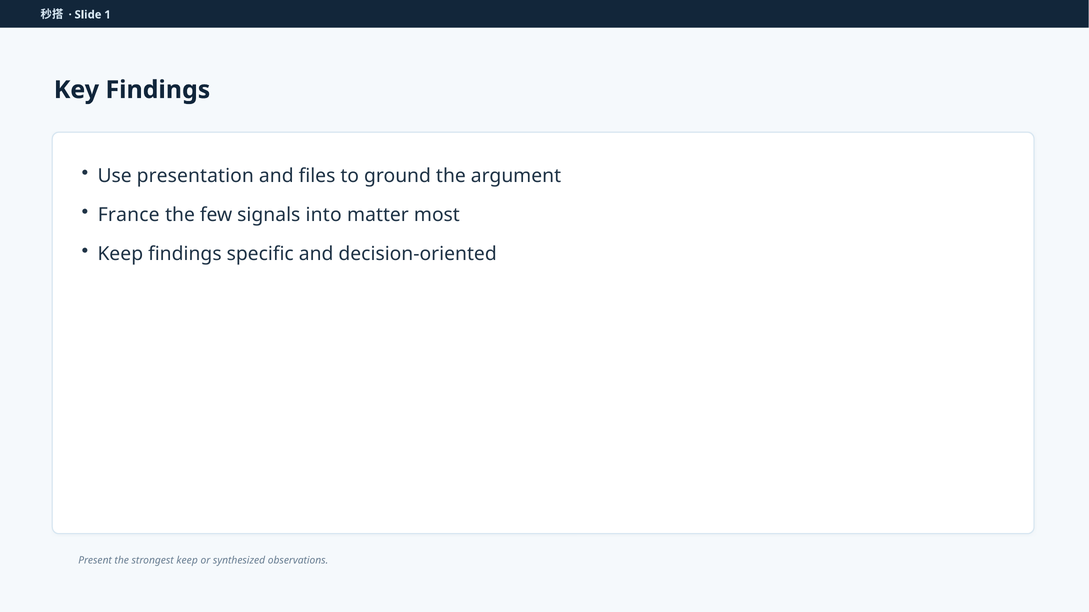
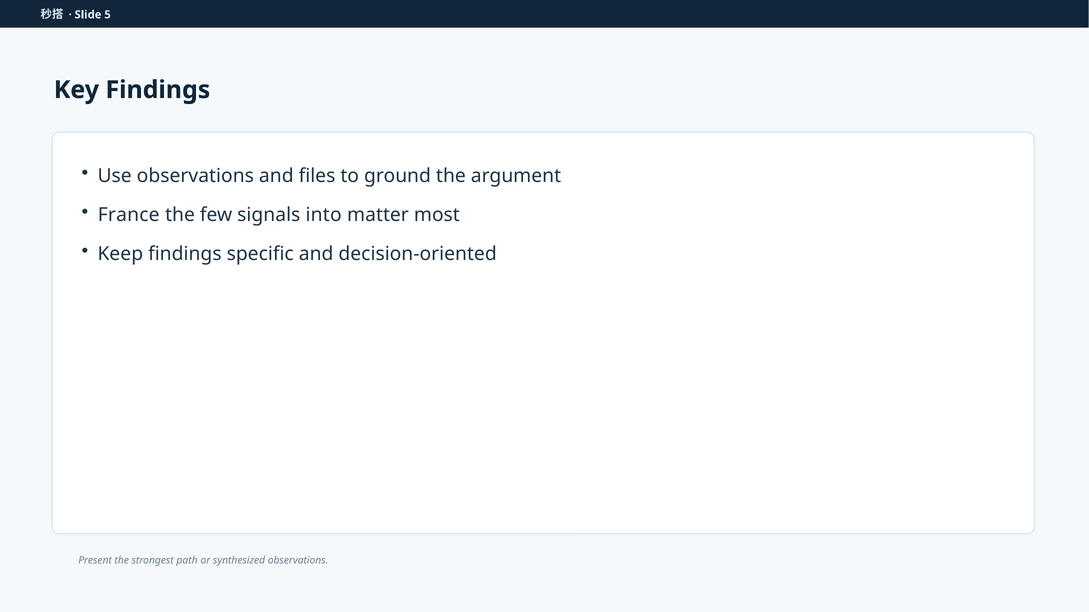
1: 1 -> 5
Use presentation: presentation -> observations
strongest keep: keep -> path
